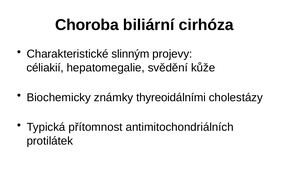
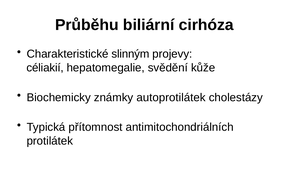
Choroba: Choroba -> Průběhu
thyreoidálními: thyreoidálními -> autoprotilátek
